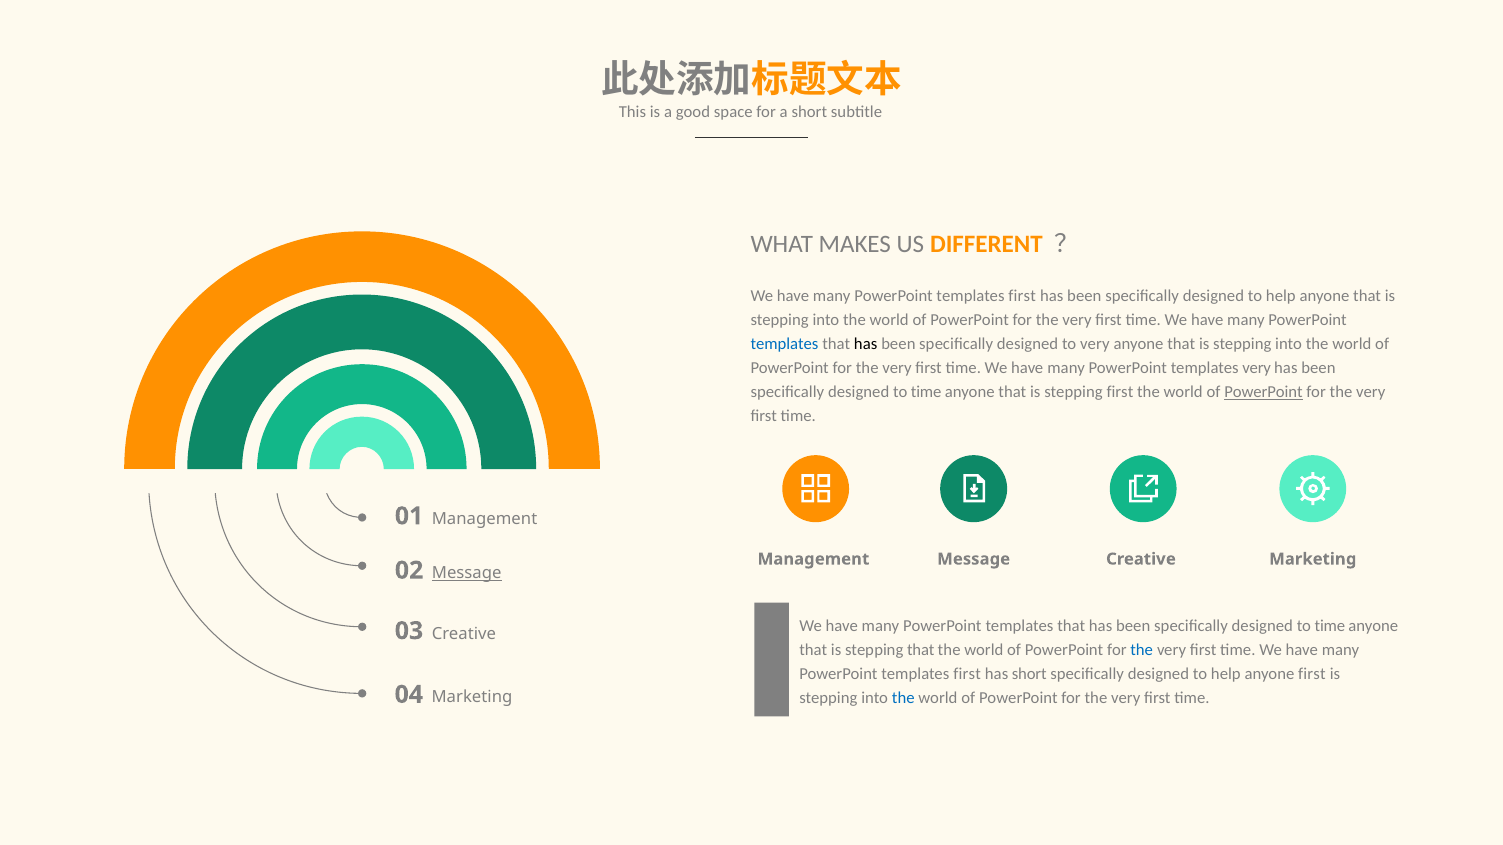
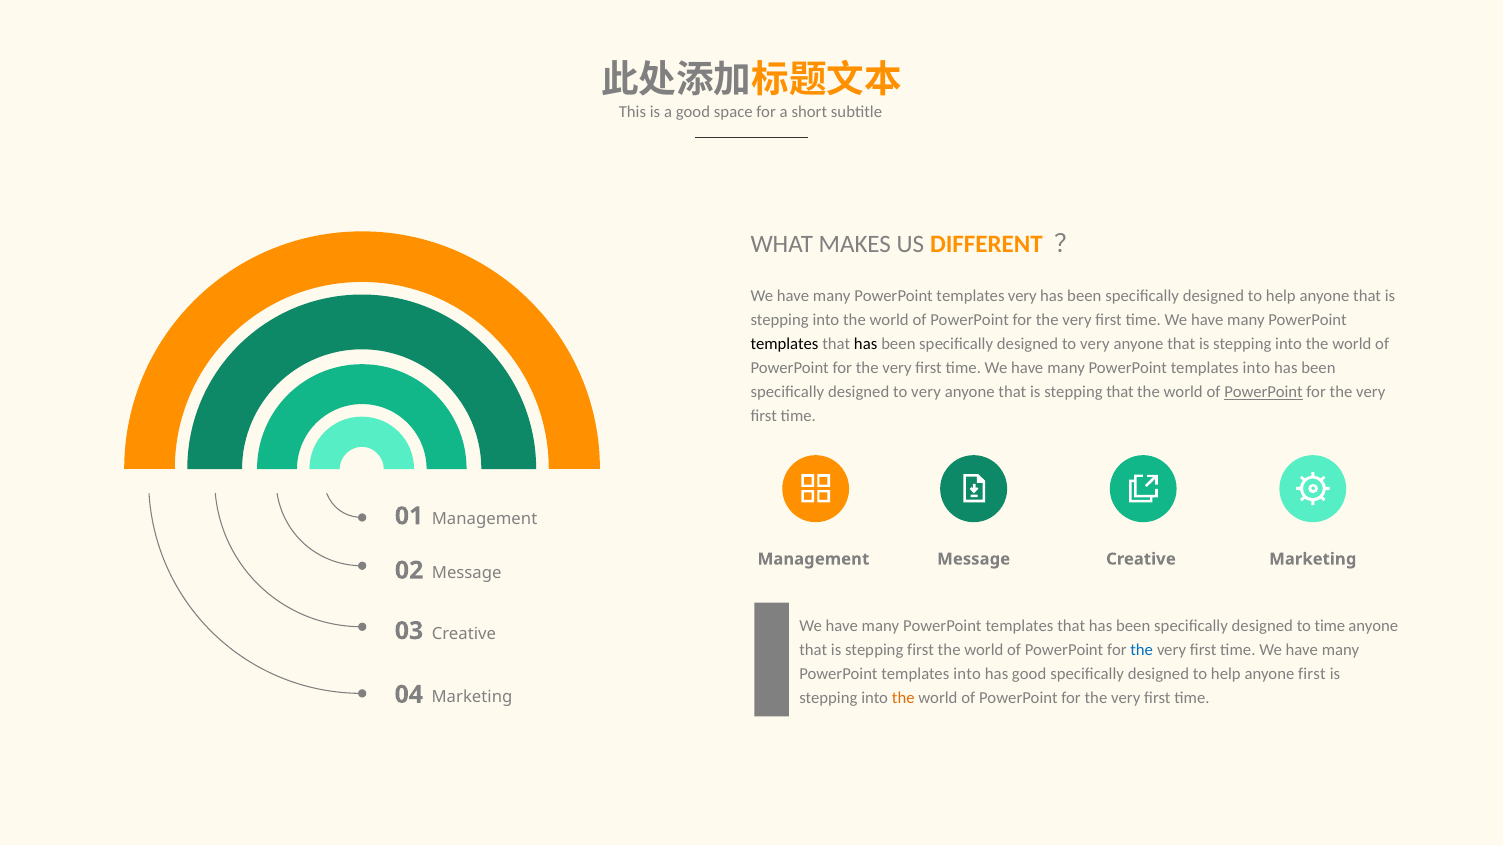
first at (1022, 296): first -> very
templates at (785, 344) colour: blue -> black
very at (1257, 368): very -> into
time at (926, 392): time -> very
stepping first: first -> that
Message at (467, 573) underline: present -> none
stepping that: that -> first
first at (967, 675): first -> into
has short: short -> good
the at (903, 699) colour: blue -> orange
